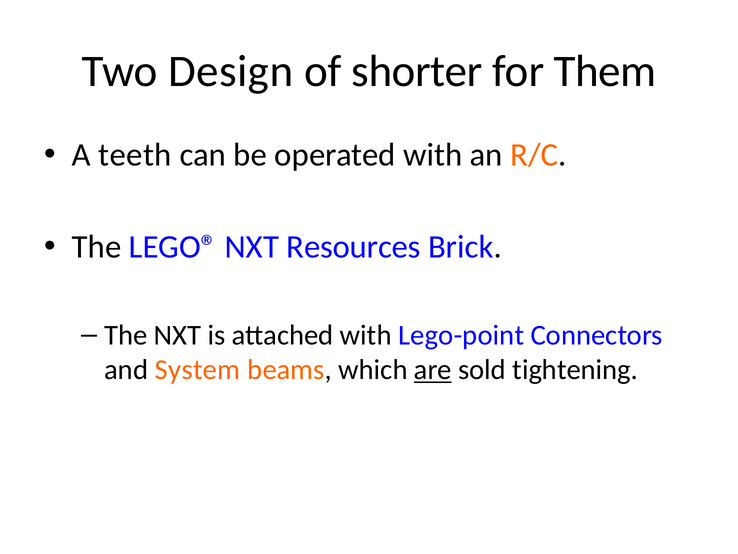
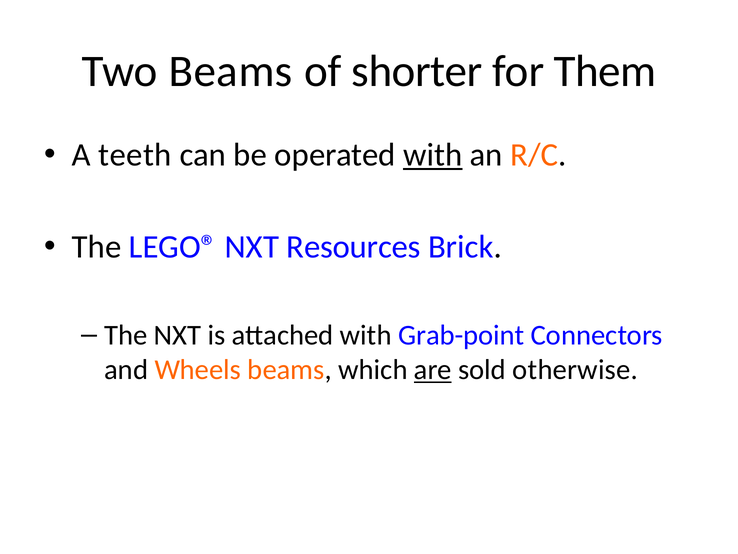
Two Design: Design -> Beams
with at (433, 155) underline: none -> present
Lego-point: Lego-point -> Grab-point
System: System -> Wheels
tightening: tightening -> otherwise
